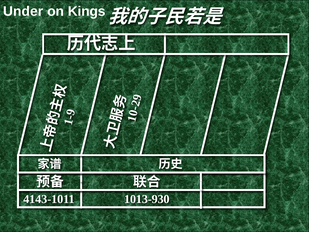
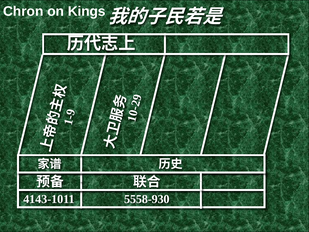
Under: Under -> Chron
1013-930: 1013-930 -> 5558-930
